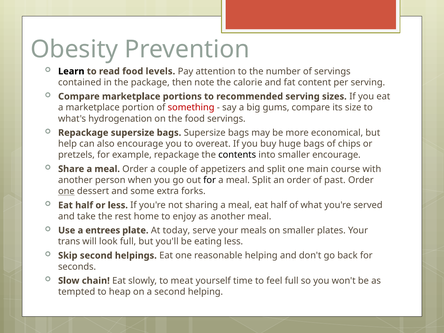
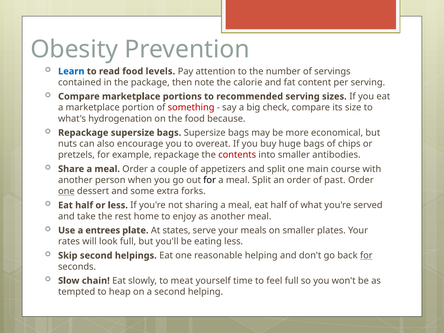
Learn colour: black -> blue
gums: gums -> check
food servings: servings -> because
help: help -> nuts
contents colour: black -> red
smaller encourage: encourage -> antibodies
today: today -> states
trans: trans -> rates
for at (366, 256) underline: none -> present
